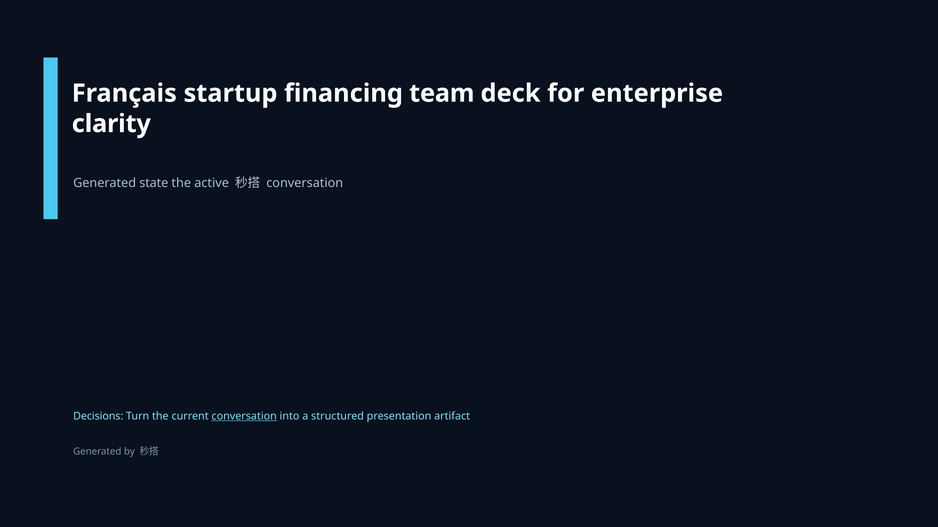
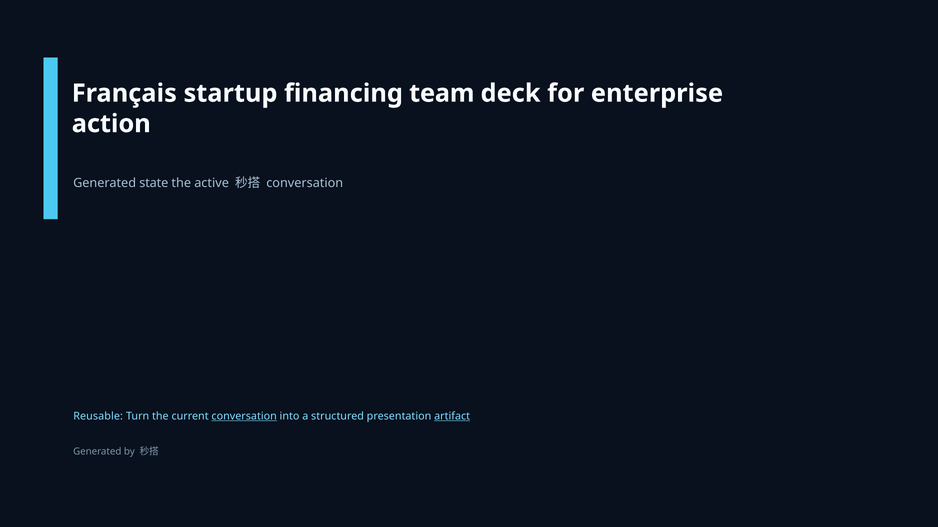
clarity: clarity -> action
Decisions: Decisions -> Reusable
artifact underline: none -> present
